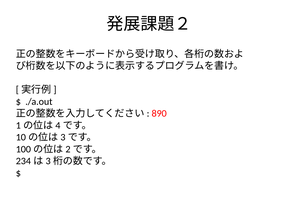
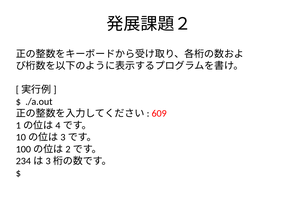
890: 890 -> 609
